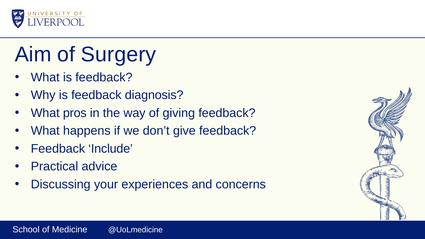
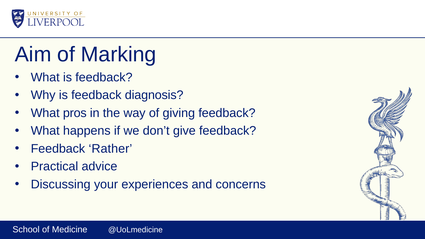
Surgery: Surgery -> Marking
Include: Include -> Rather
